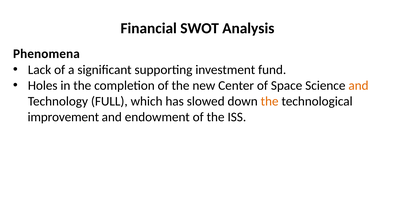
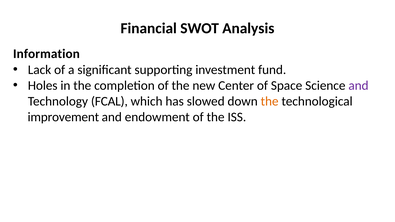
Phenomena: Phenomena -> Information
and at (358, 86) colour: orange -> purple
FULL: FULL -> FCAL
